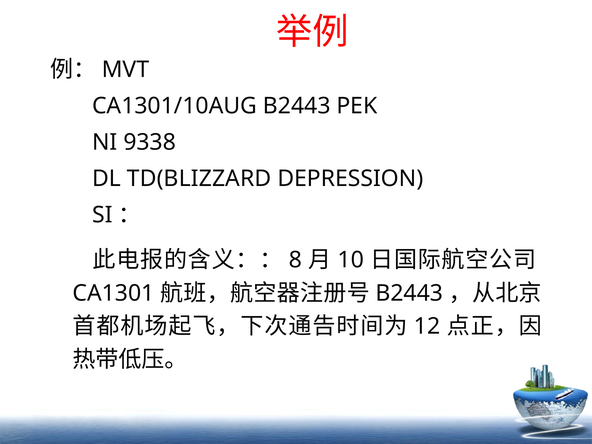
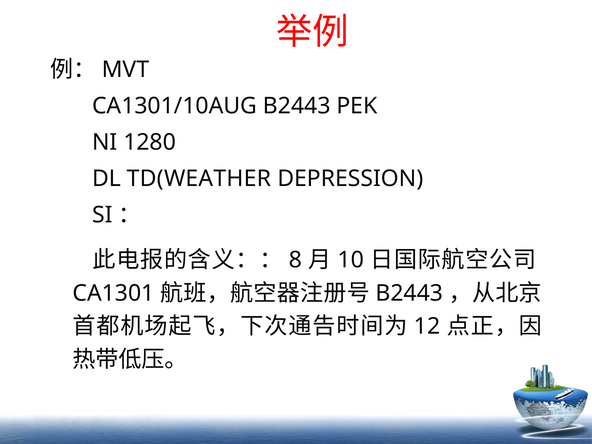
9338: 9338 -> 1280
TD(BLIZZARD: TD(BLIZZARD -> TD(WEATHER
